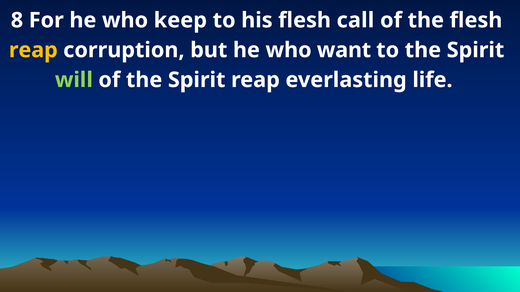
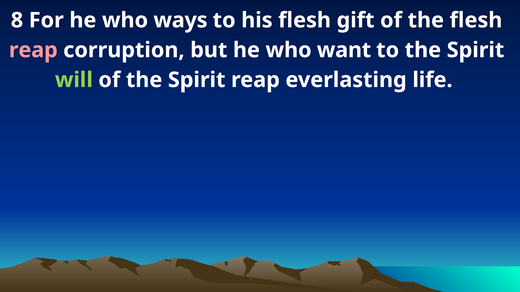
keep: keep -> ways
call: call -> gift
reap at (33, 50) colour: yellow -> pink
